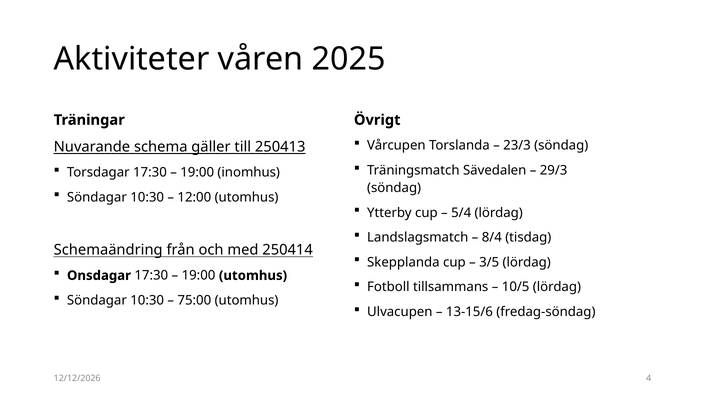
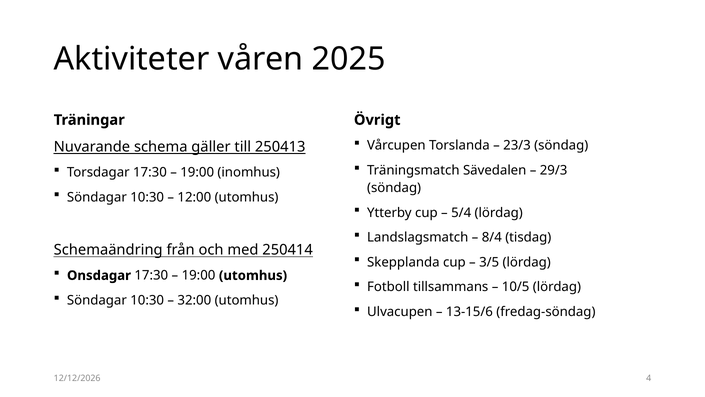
75:00: 75:00 -> 32:00
